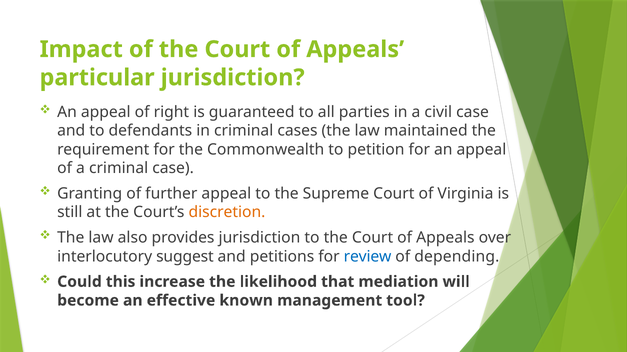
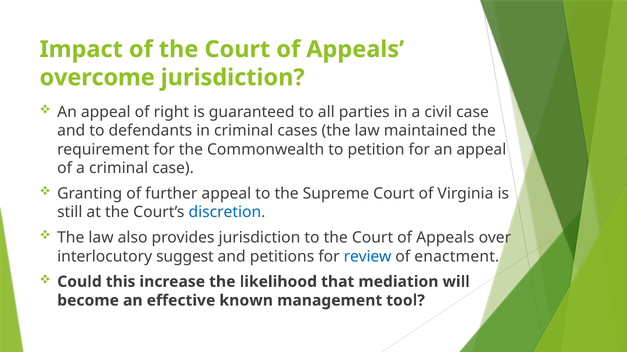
particular: particular -> overcome
discretion colour: orange -> blue
depending: depending -> enactment
